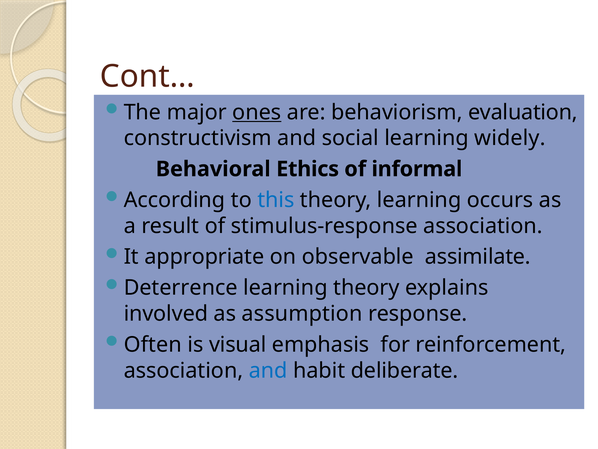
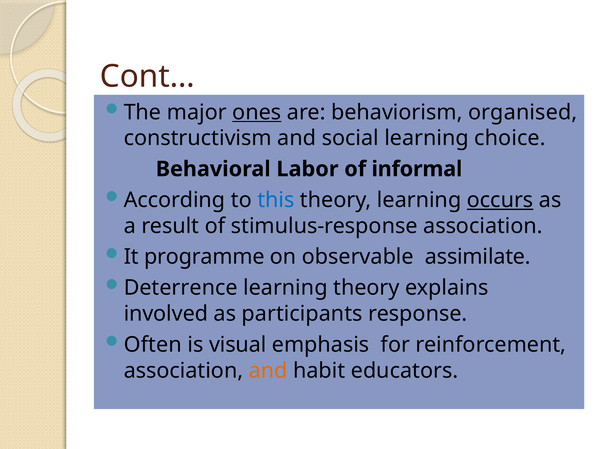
evaluation: evaluation -> organised
widely: widely -> choice
Ethics: Ethics -> Labor
occurs underline: none -> present
appropriate: appropriate -> programme
assumption: assumption -> participants
and at (268, 370) colour: blue -> orange
deliberate: deliberate -> educators
